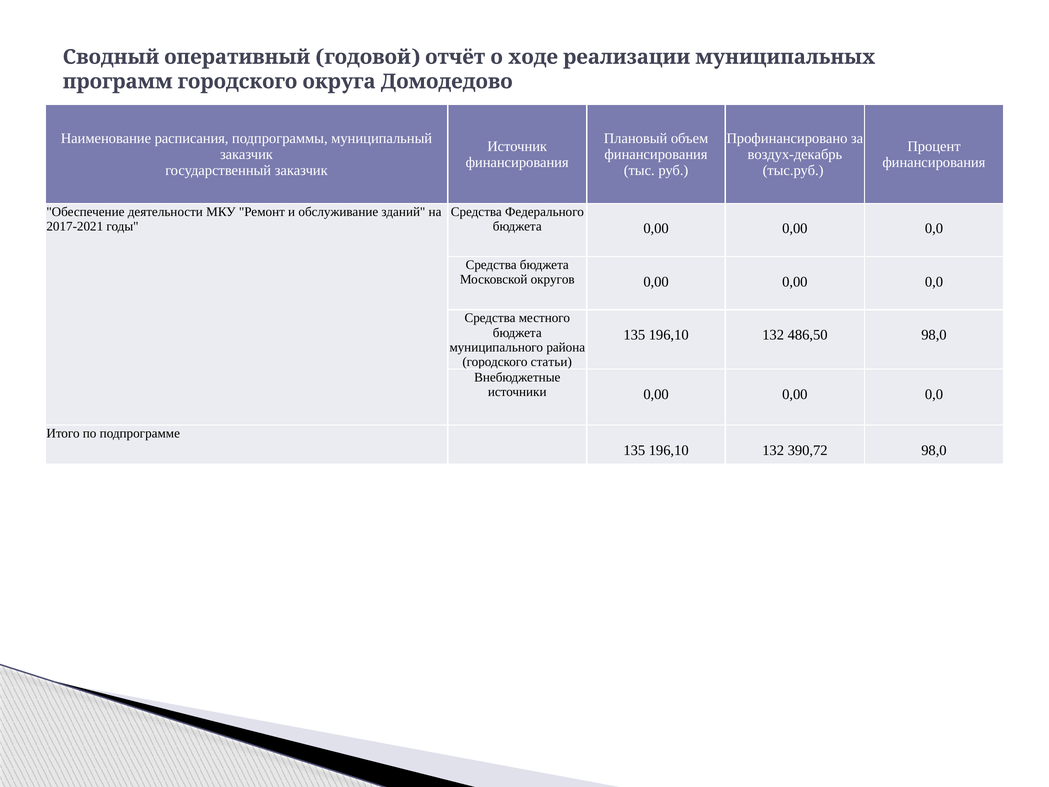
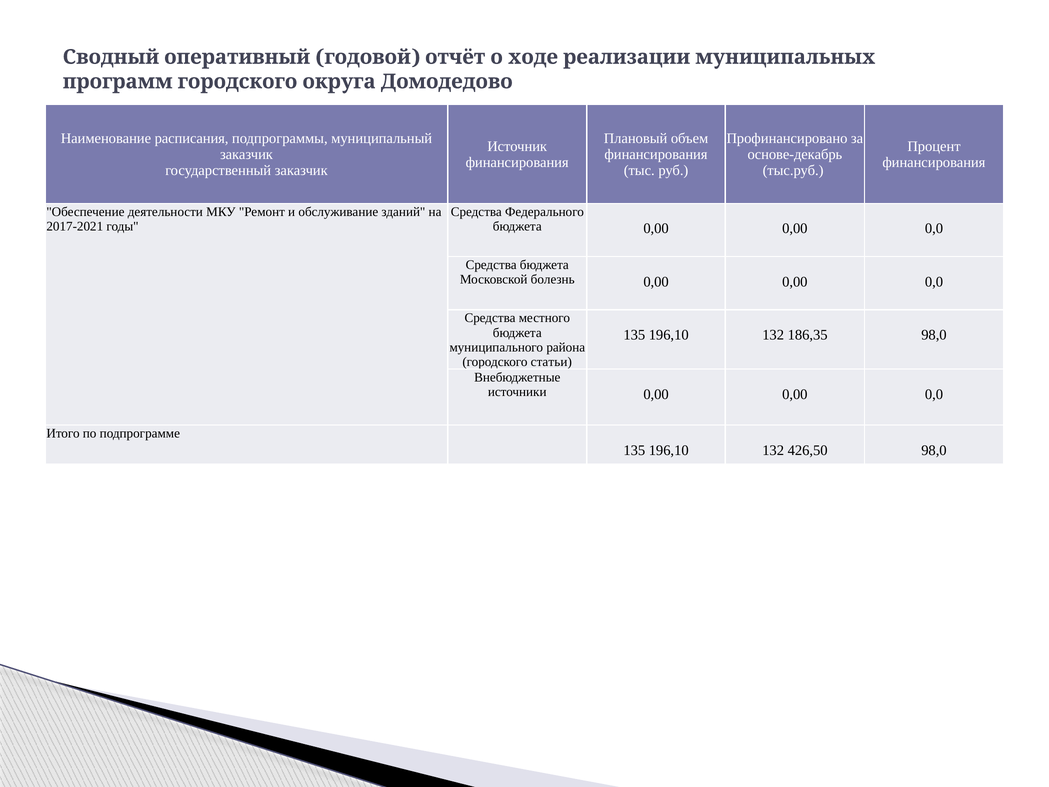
воздух-декабрь: воздух-декабрь -> основе-декабрь
округов: округов -> болезнь
486,50: 486,50 -> 186,35
390,72: 390,72 -> 426,50
